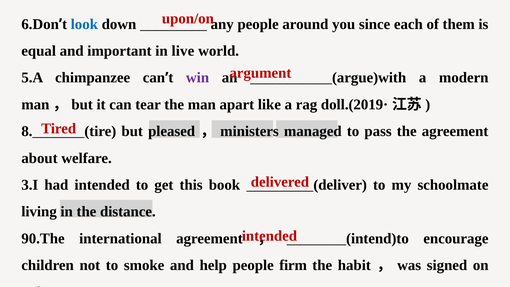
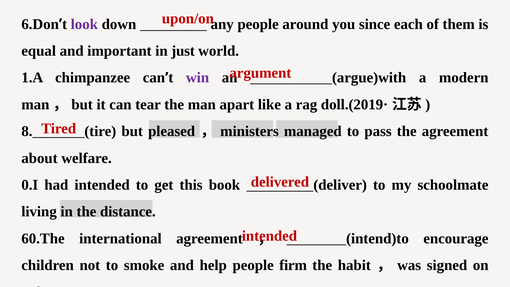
look colour: blue -> purple
live: live -> just
5.A: 5.A -> 1.A
3.I: 3.I -> 0.I
90.The: 90.The -> 60.The
